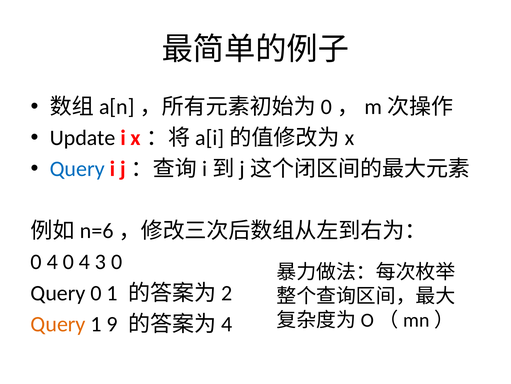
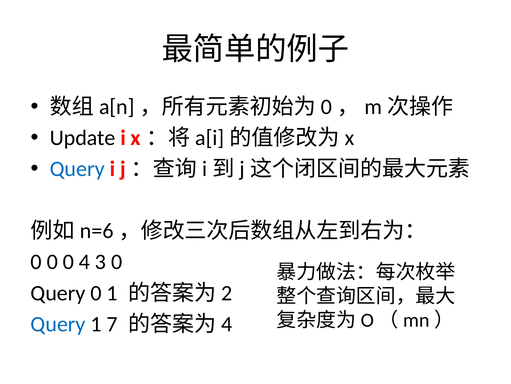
4 at (52, 262): 4 -> 0
Query at (58, 323) colour: orange -> blue
9: 9 -> 7
